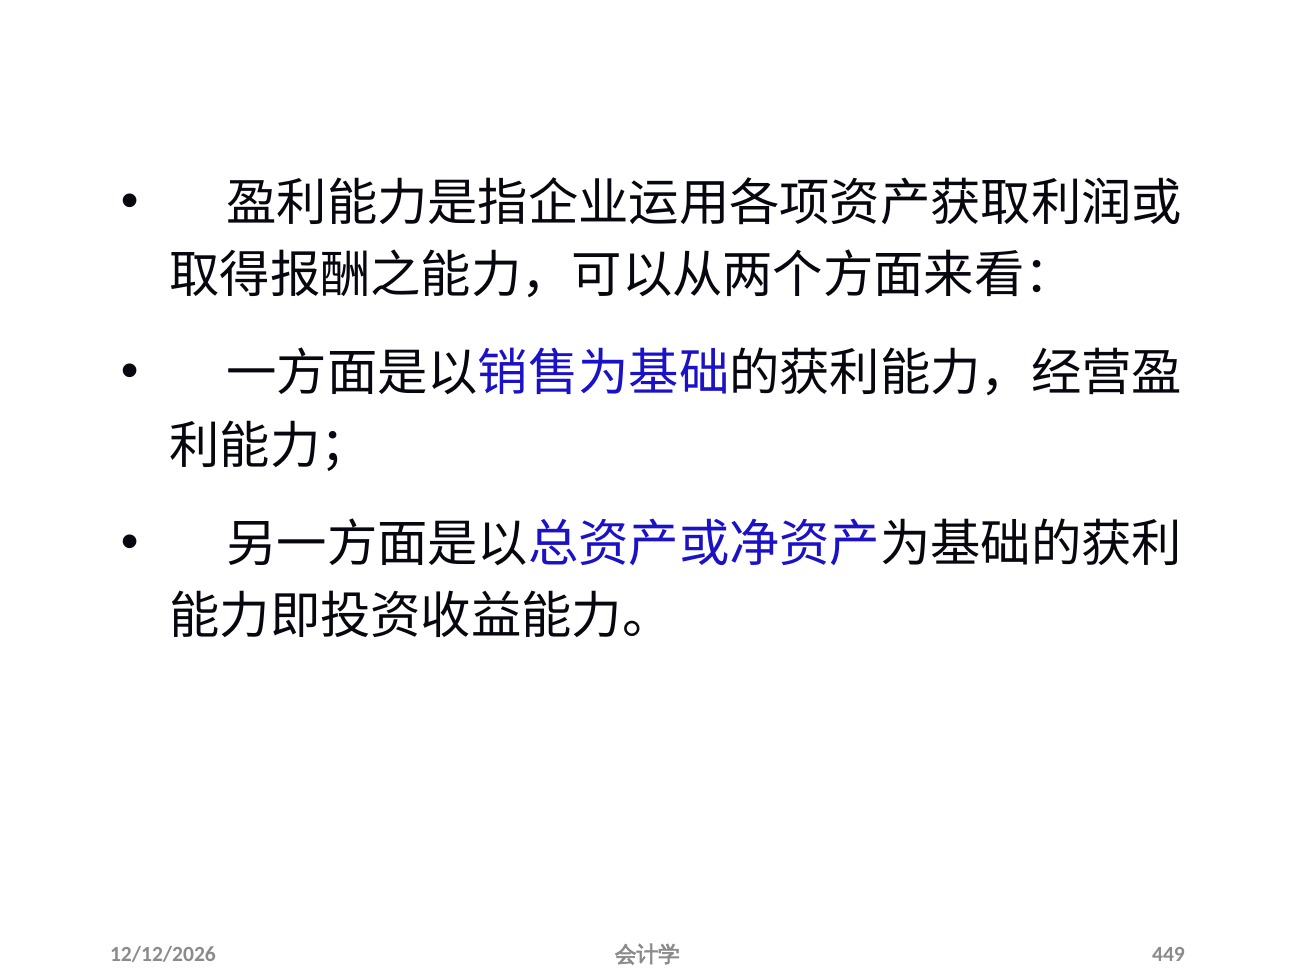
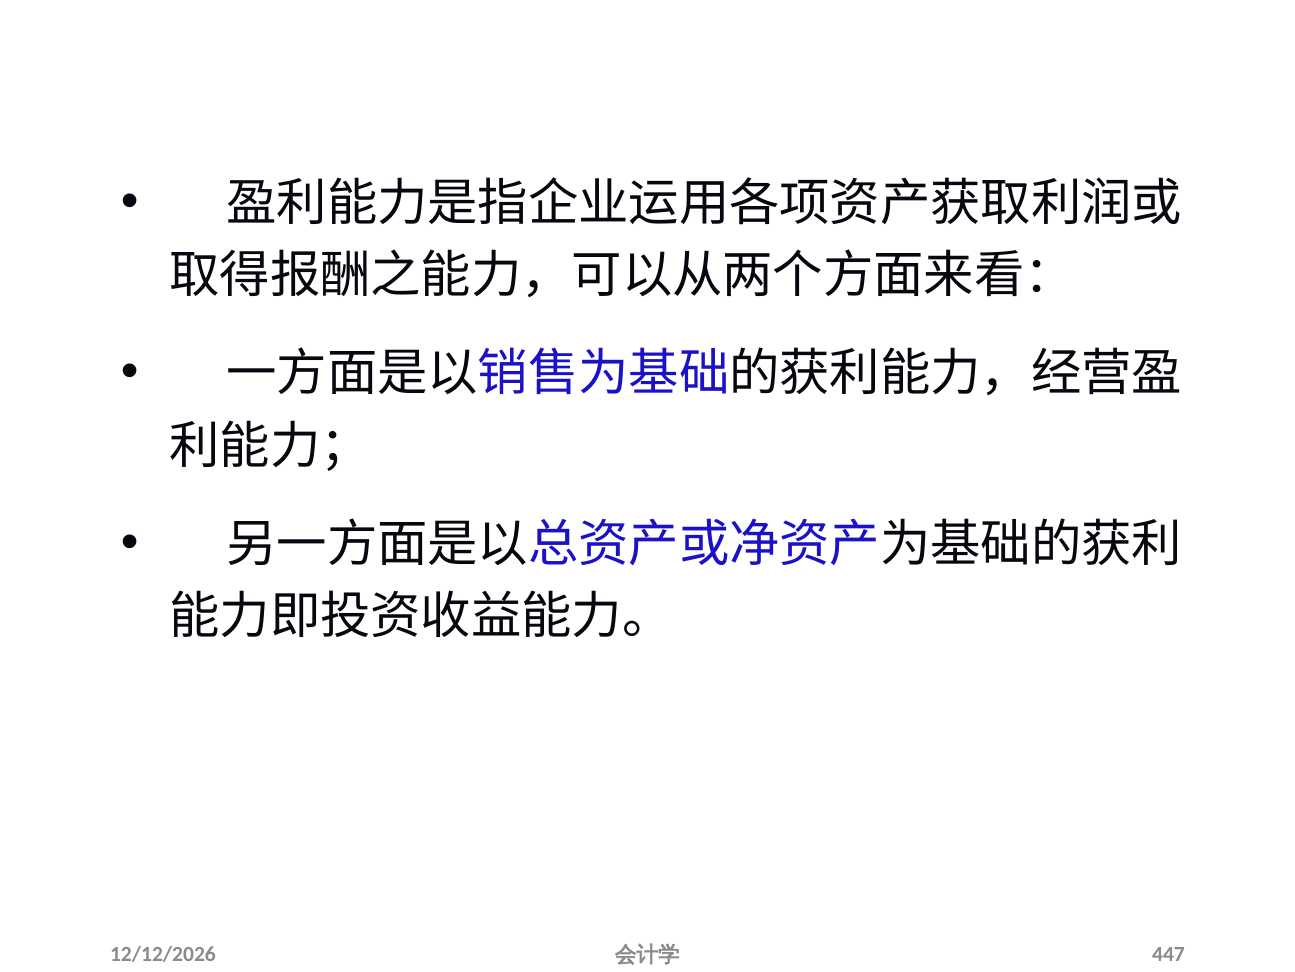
449: 449 -> 447
